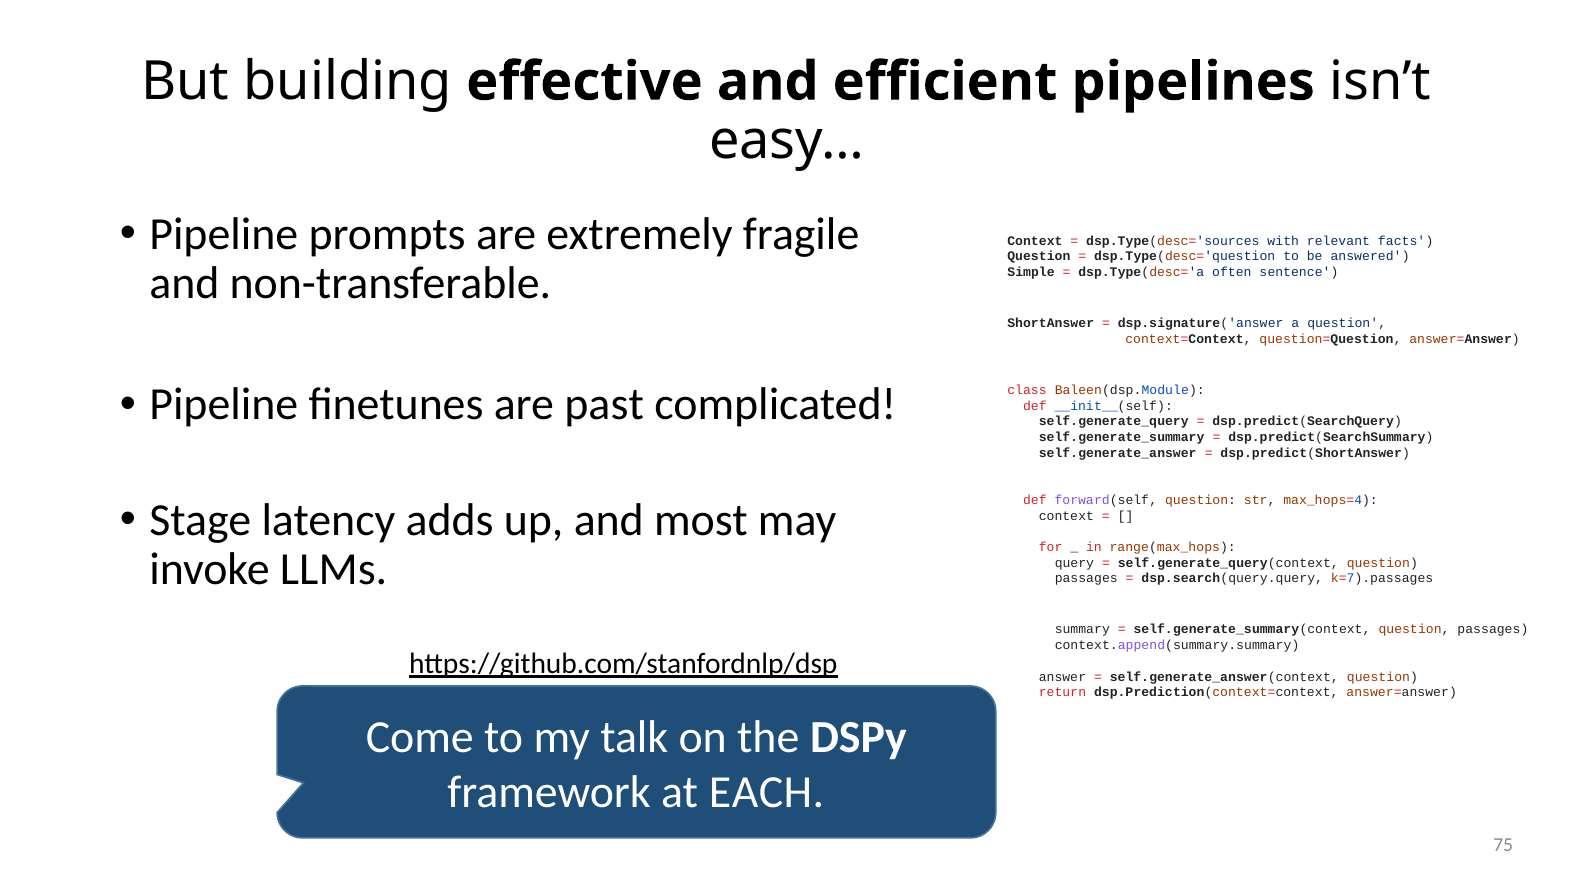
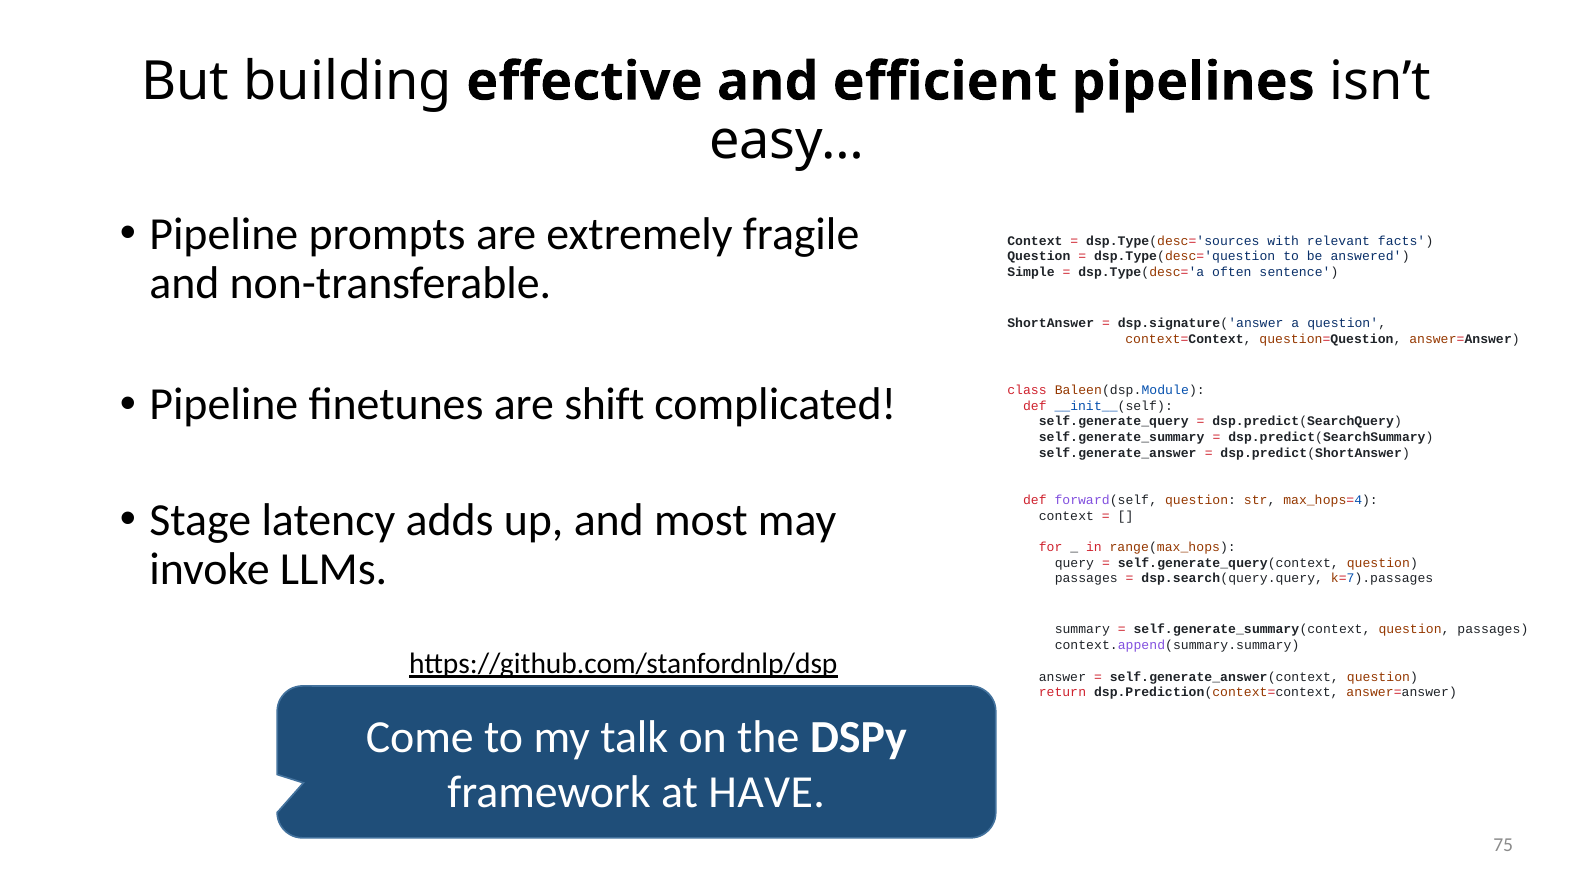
past: past -> shift
EACH: EACH -> HAVE
